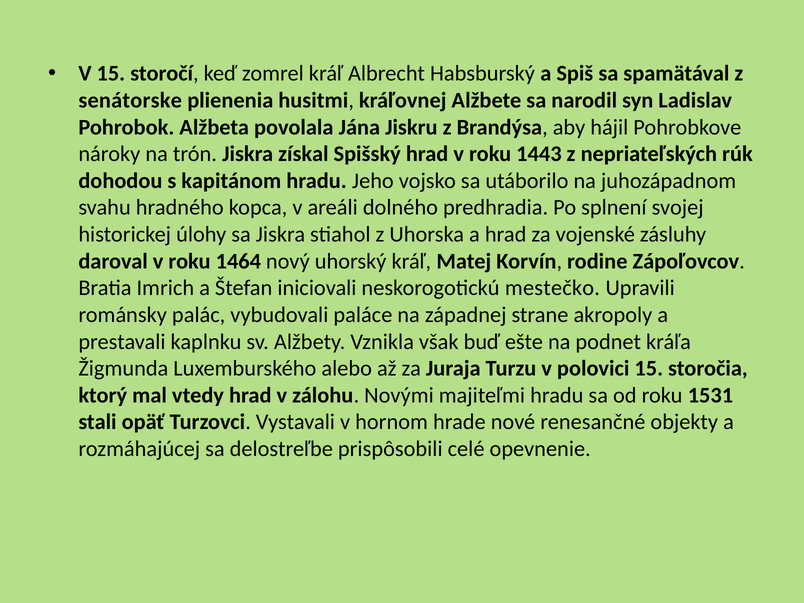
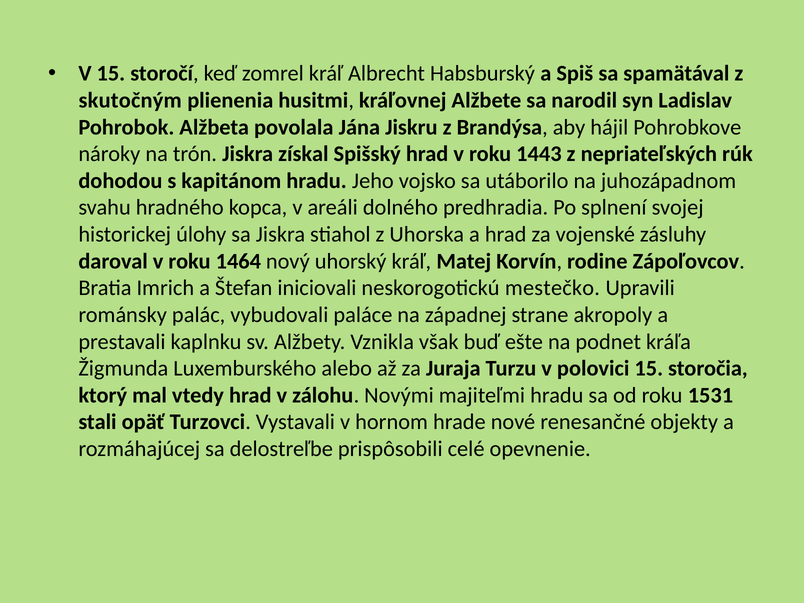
senátorske: senátorske -> skutočným
